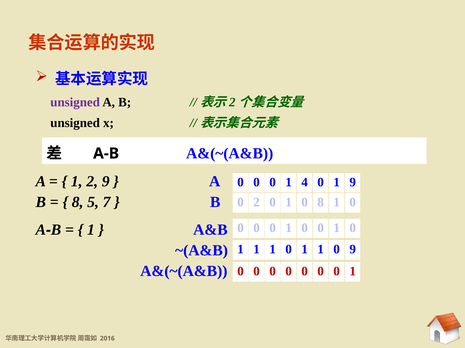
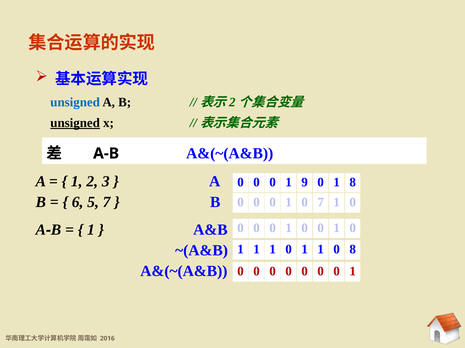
unsigned at (75, 103) colour: purple -> blue
unsigned at (75, 123) underline: none -> present
2 9: 9 -> 3
4: 4 -> 9
1 9: 9 -> 8
8 at (78, 202): 8 -> 6
2 at (257, 203): 2 -> 0
0 8: 8 -> 7
0 9: 9 -> 8
